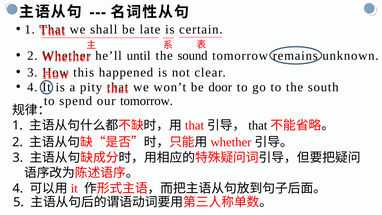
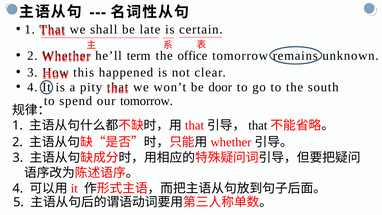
until: until -> term
sound: sound -> office
